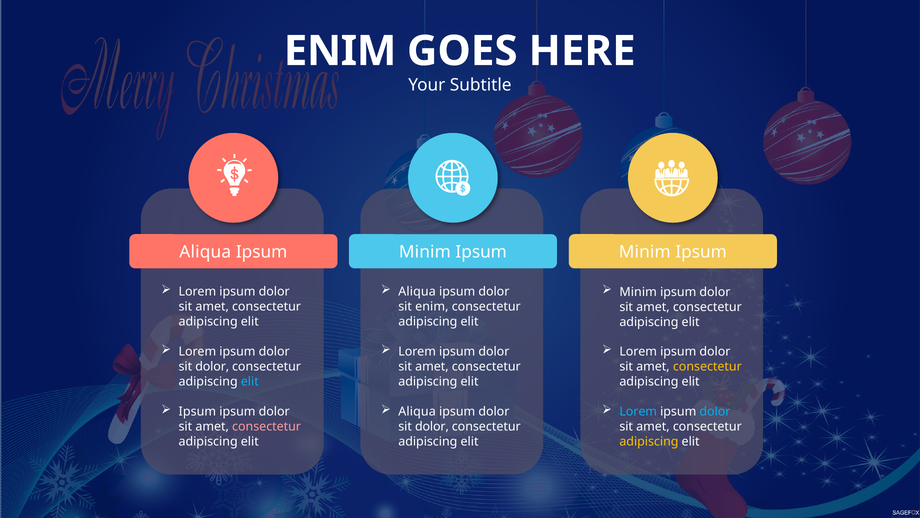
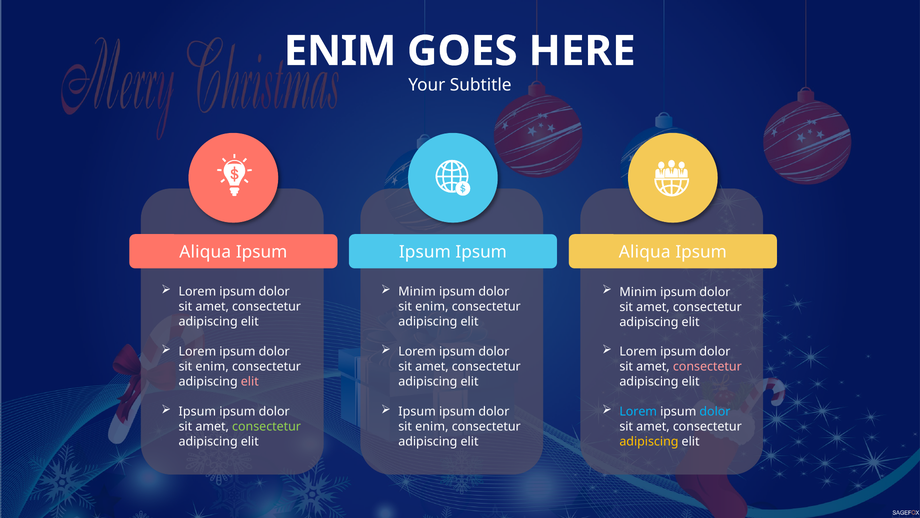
Minim at (425, 252): Minim -> Ipsum
Minim at (645, 252): Minim -> Aliqua
Aliqua at (417, 291): Aliqua -> Minim
dolor at (212, 366): dolor -> enim
consectetur at (707, 366) colour: yellow -> pink
elit at (250, 381) colour: light blue -> pink
Aliqua at (417, 411): Aliqua -> Ipsum
consectetur at (267, 426) colour: pink -> light green
dolor at (432, 426): dolor -> enim
